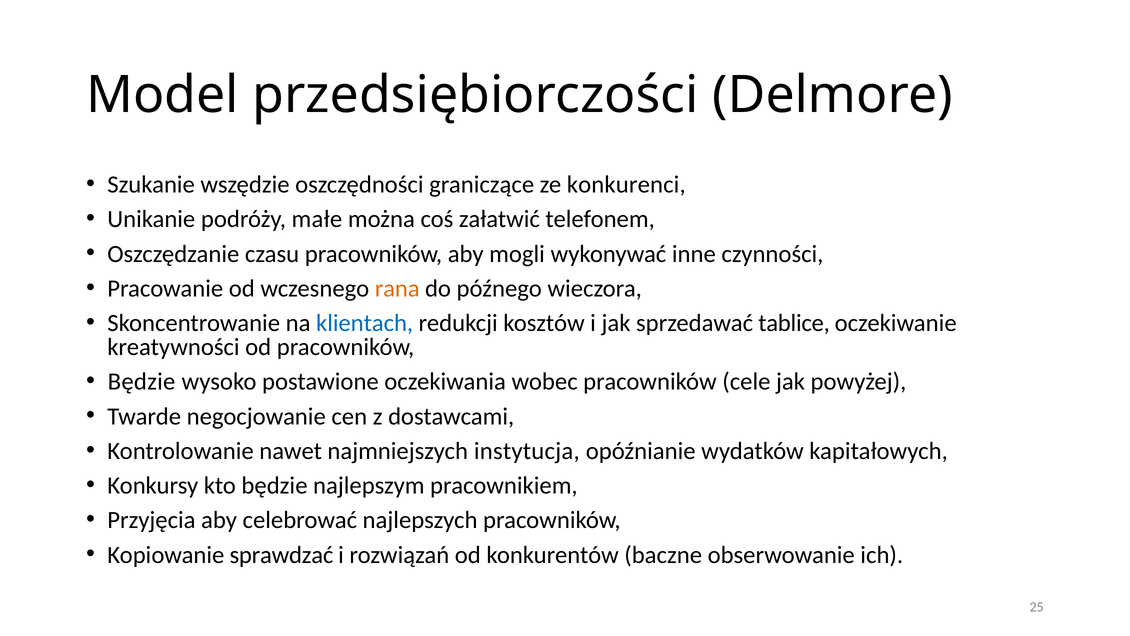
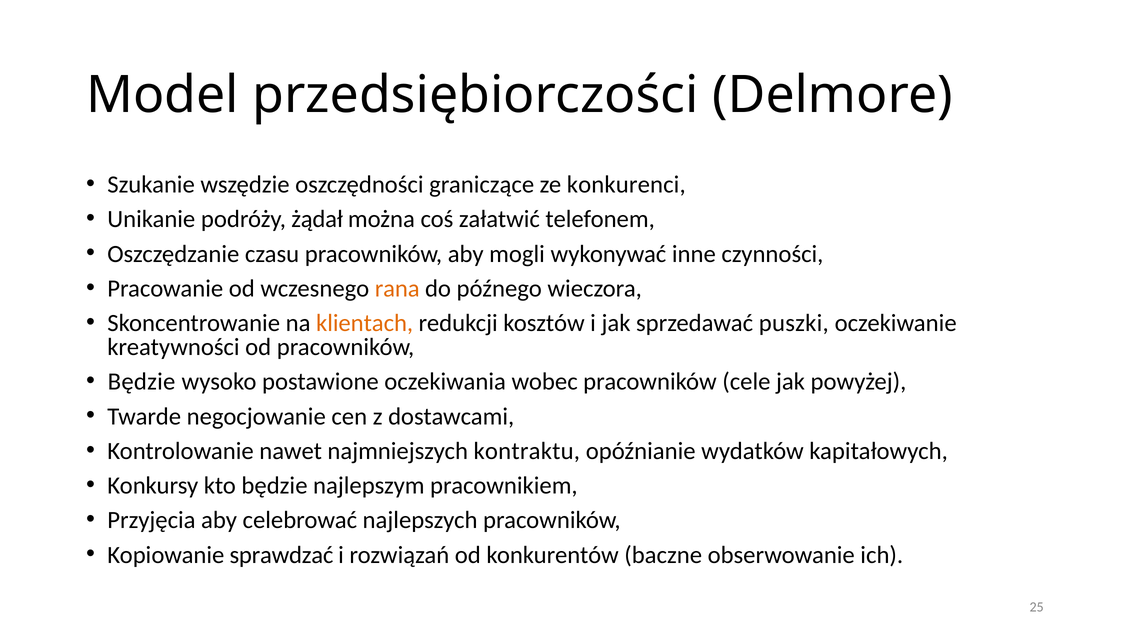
małe: małe -> żądał
klientach colour: blue -> orange
tablice: tablice -> puszki
instytucja: instytucja -> kontraktu
